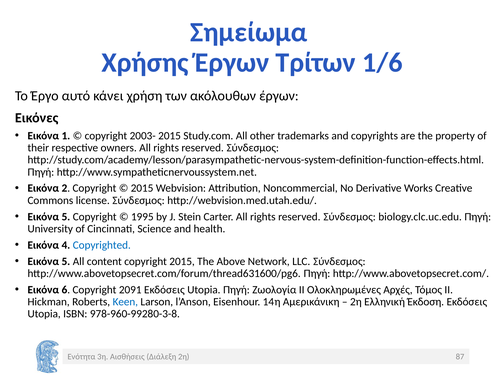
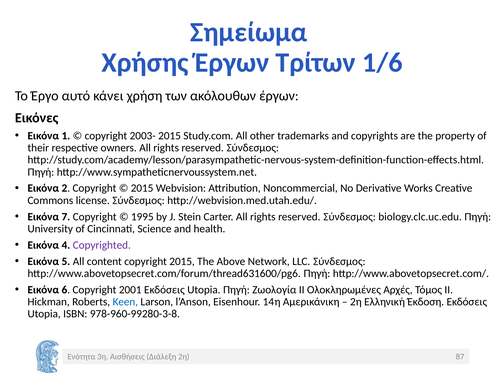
5 at (66, 217): 5 -> 7
Copyrighted colour: blue -> purple
2091: 2091 -> 2001
